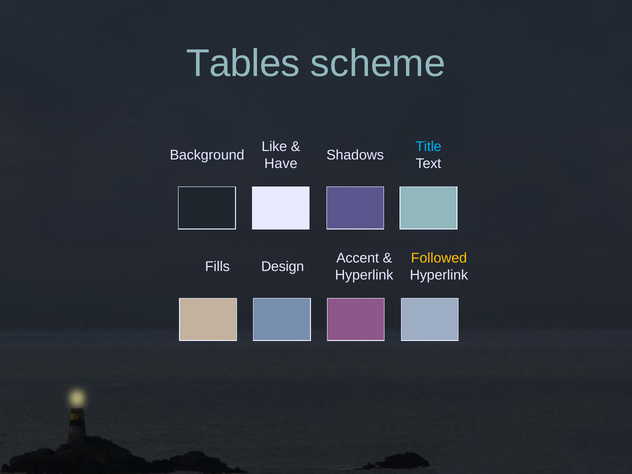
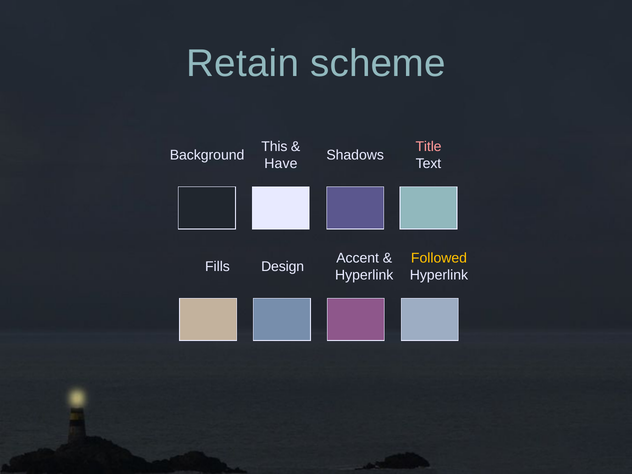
Tables: Tables -> Retain
Like: Like -> This
Title colour: light blue -> pink
